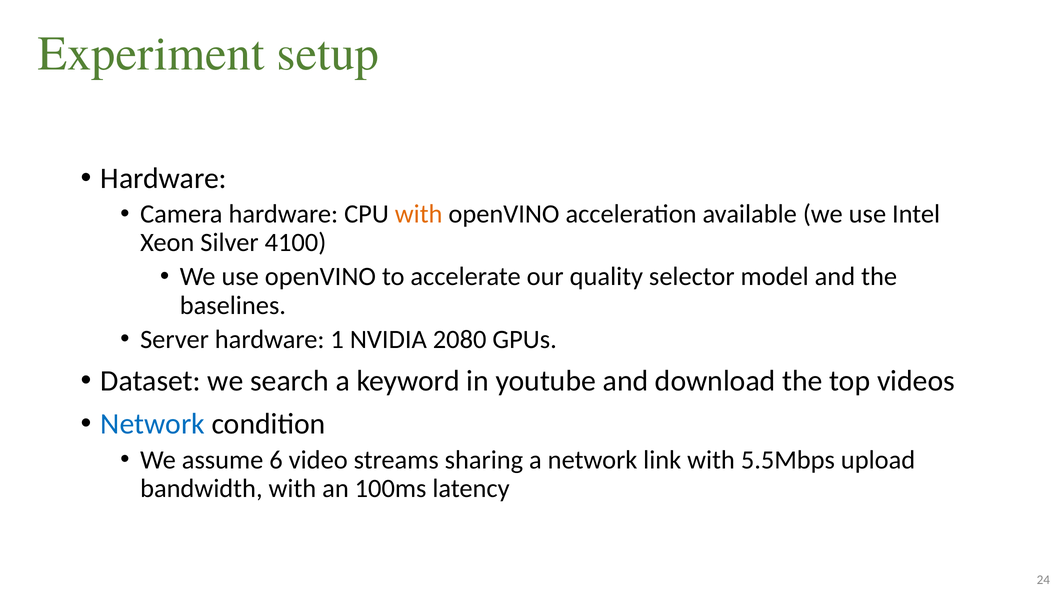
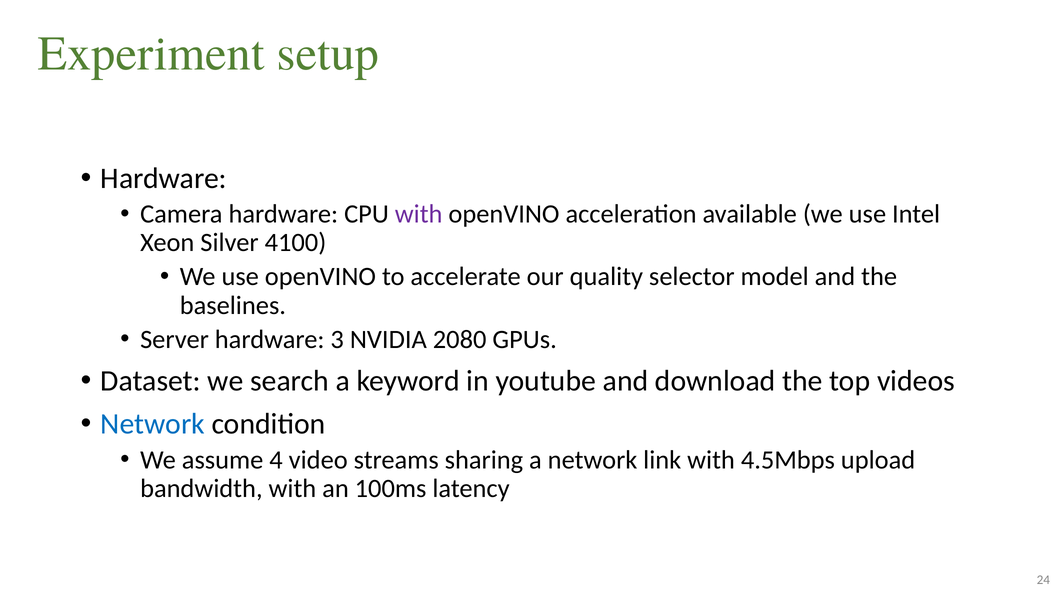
with at (419, 214) colour: orange -> purple
1: 1 -> 3
6: 6 -> 4
5.5Mbps: 5.5Mbps -> 4.5Mbps
